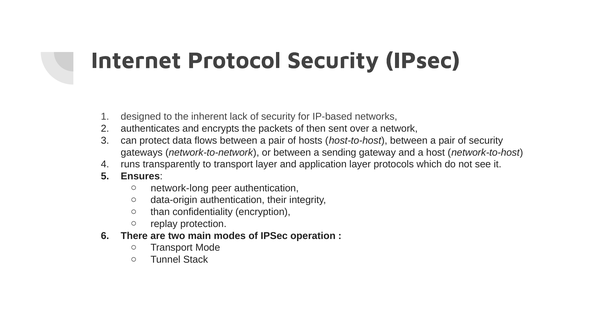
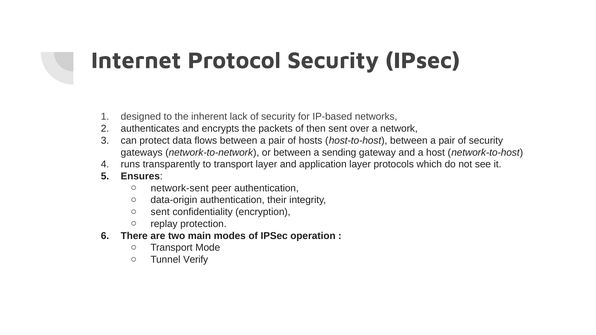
network-long: network-long -> network-sent
than at (160, 212): than -> sent
Stack: Stack -> Verify
